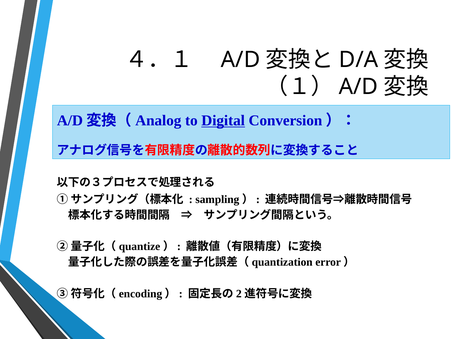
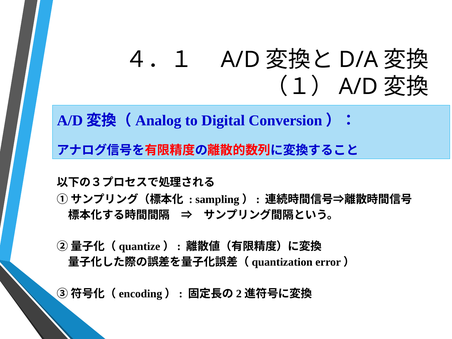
Digital underline: present -> none
